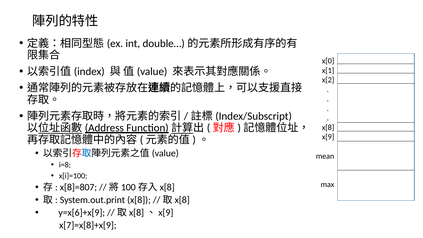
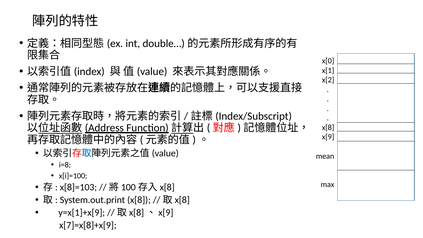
x[8]=807: x[8]=807 -> x[8]=103
y=x[6]+x[9: y=x[6]+x[9 -> y=x[1]+x[9
